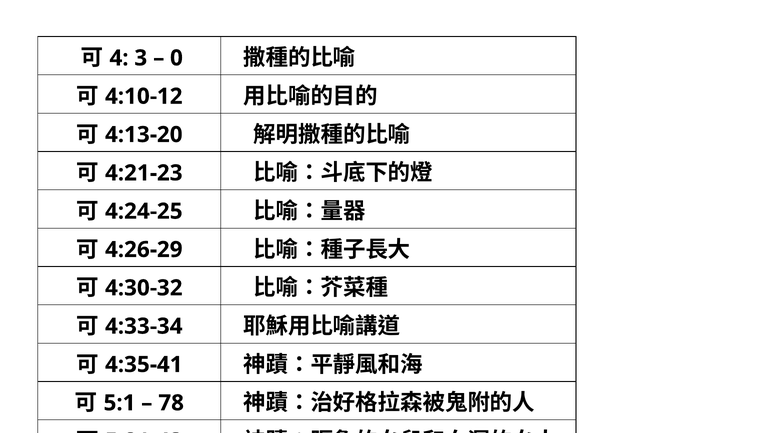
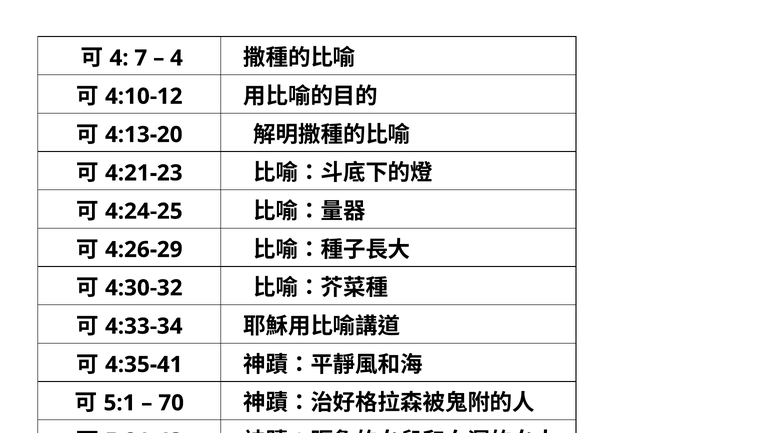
3: 3 -> 7
0 at (176, 58): 0 -> 4
78: 78 -> 70
